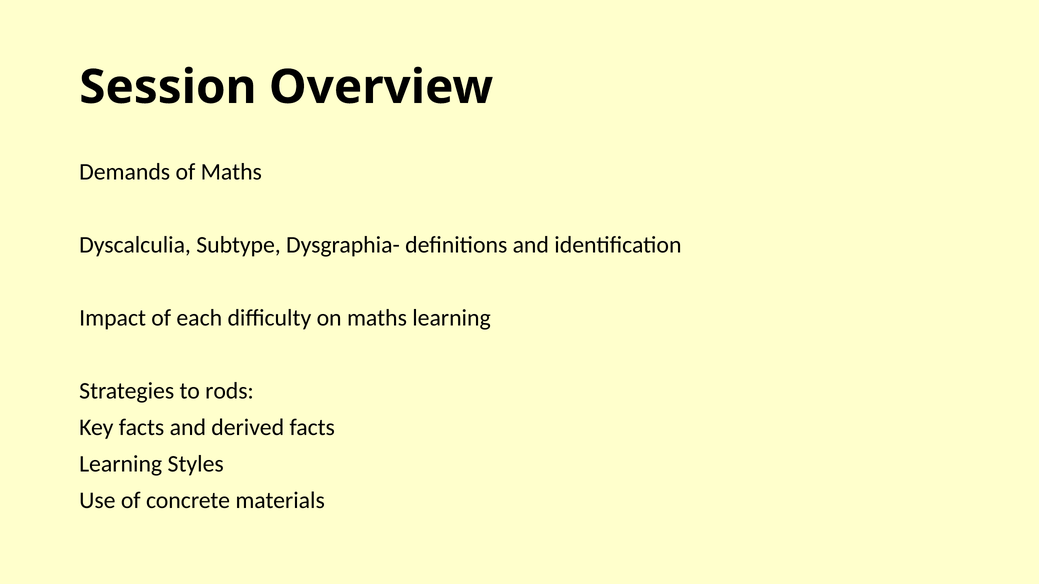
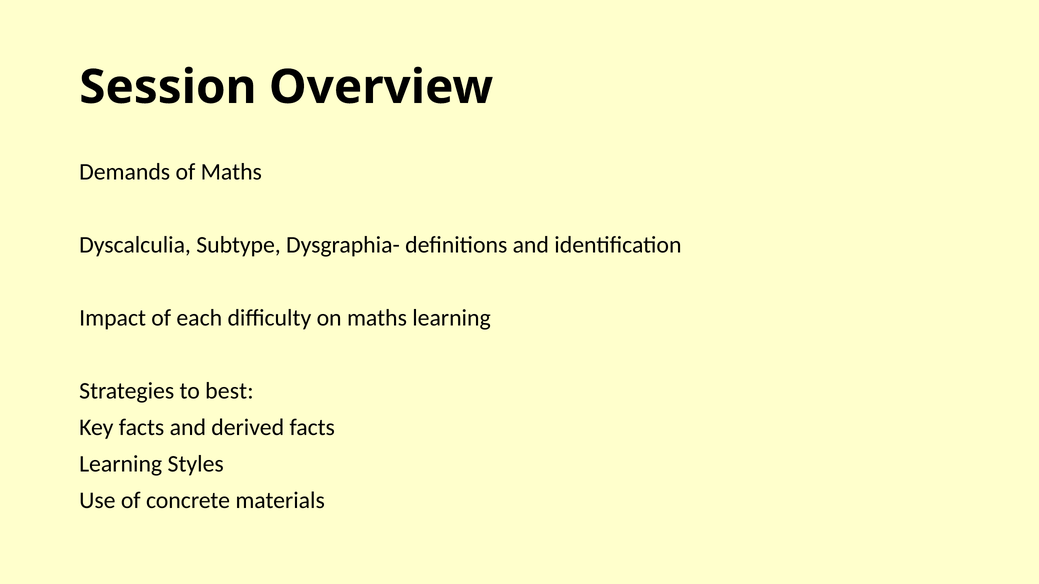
rods: rods -> best
